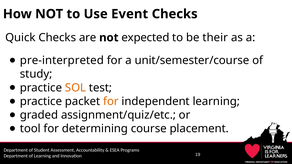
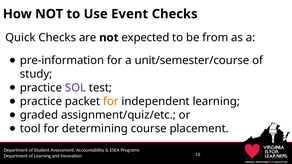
their: their -> from
pre-interpreted: pre-interpreted -> pre-information
SOL colour: orange -> purple
